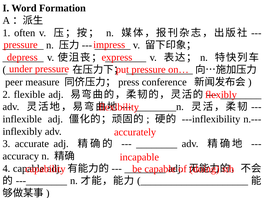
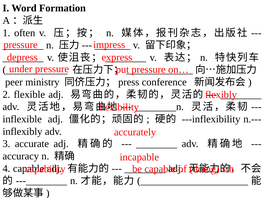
measure: measure -> ministry
